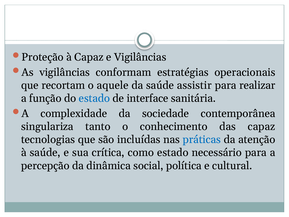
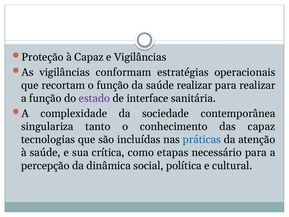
o aquele: aquele -> função
saúde assistir: assistir -> realizar
estado at (94, 98) colour: blue -> purple
como estado: estado -> etapas
